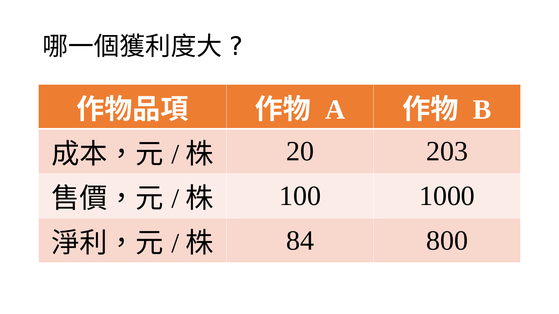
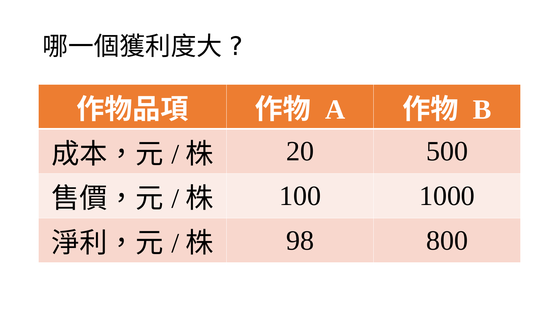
203: 203 -> 500
84: 84 -> 98
